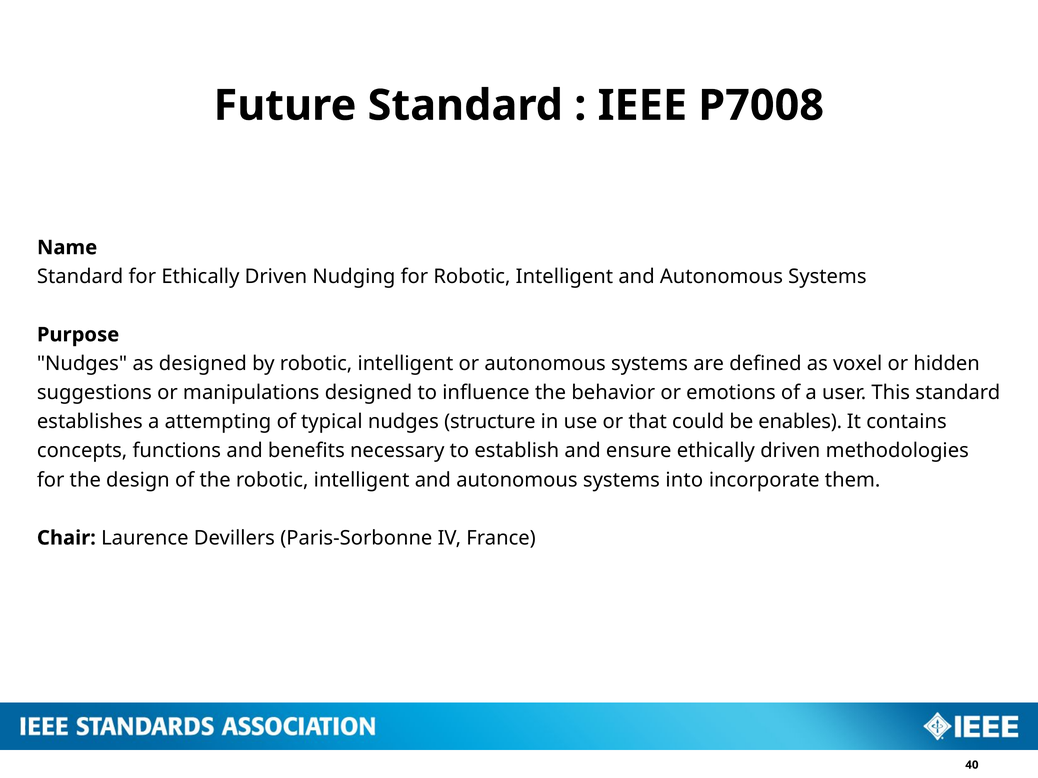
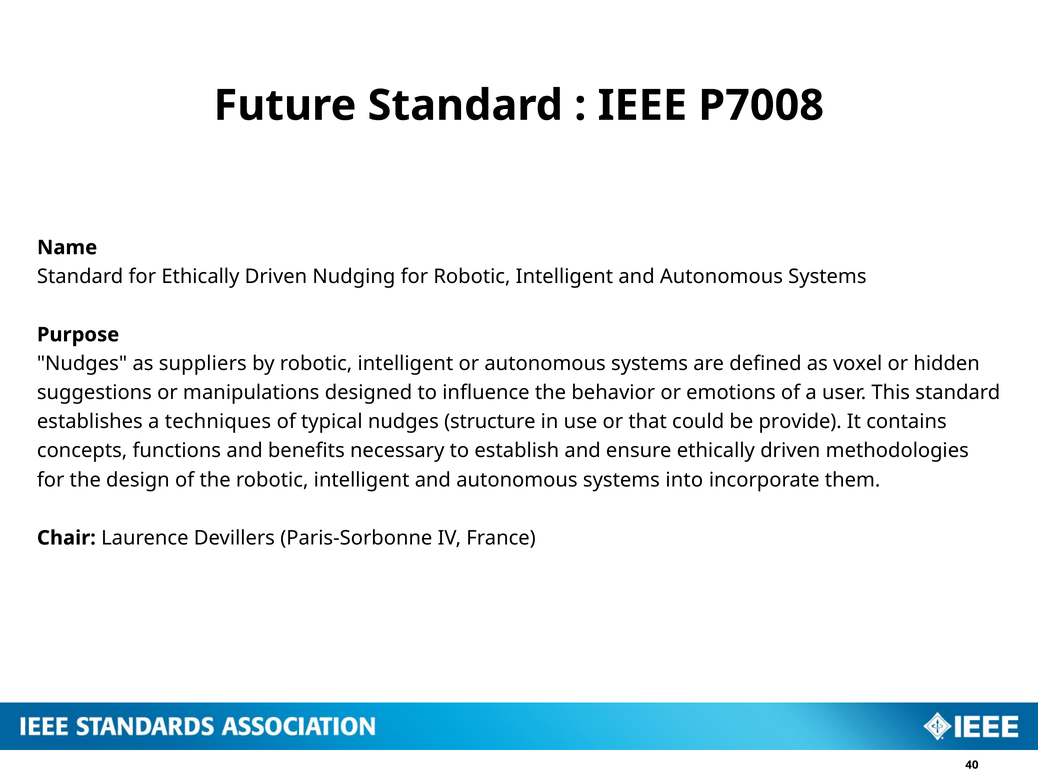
as designed: designed -> suppliers
attempting: attempting -> techniques
enables: enables -> provide
